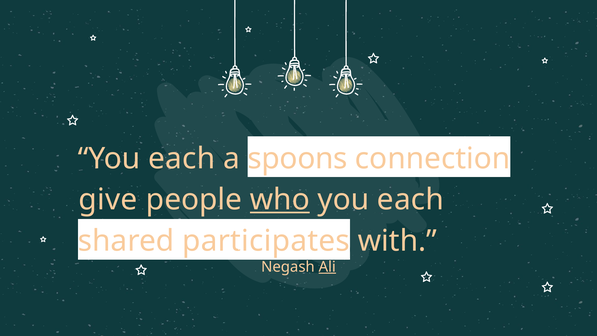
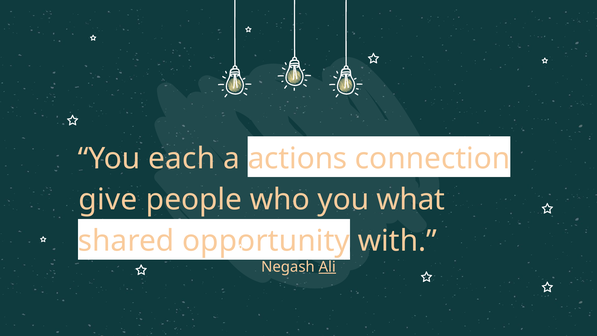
spoons: spoons -> actions
who underline: present -> none
each at (410, 200): each -> what
participates: participates -> opportunity
